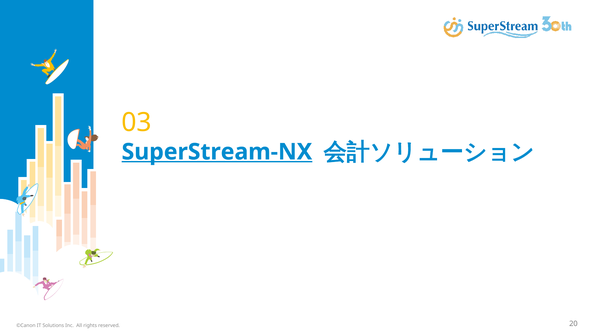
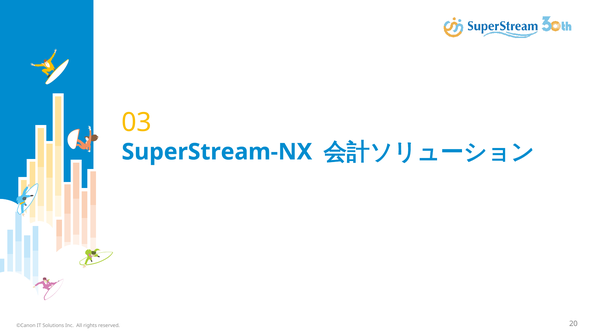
SuperStream-NX underline: present -> none
